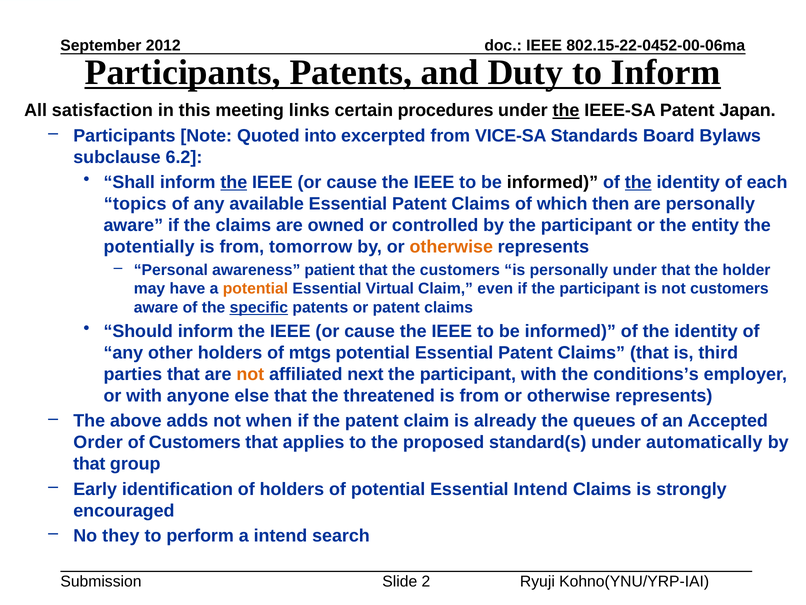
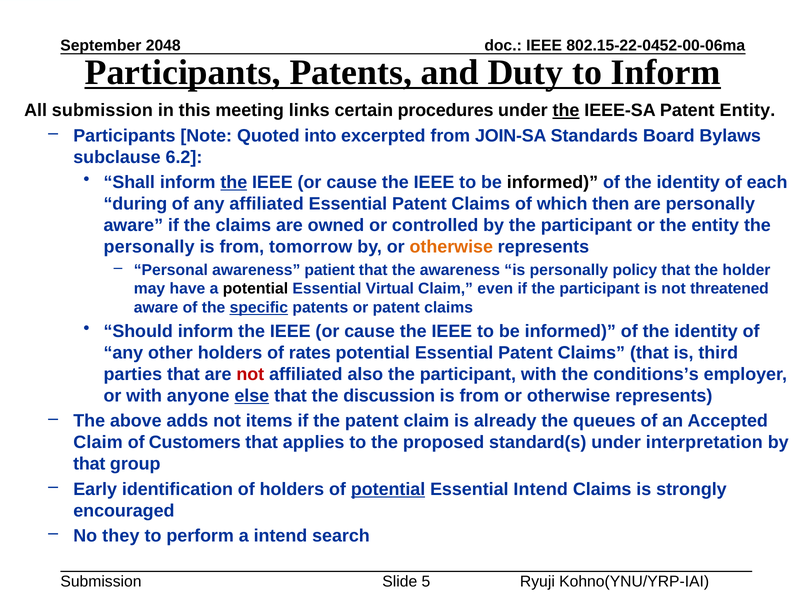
2012: 2012 -> 2048
All satisfaction: satisfaction -> submission
Patent Japan: Japan -> Entity
VICE-SA: VICE-SA -> JOIN-SA
the at (638, 182) underline: present -> none
topics: topics -> during
any available: available -> affiliated
potentially at (149, 247): potentially -> personally
the customers: customers -> awareness
personally under: under -> policy
potential at (255, 289) colour: orange -> black
not customers: customers -> threatened
mtgs: mtgs -> rates
not at (250, 374) colour: orange -> red
next: next -> also
else underline: none -> present
threatened: threatened -> discussion
when: when -> items
Order at (98, 442): Order -> Claim
automatically: automatically -> interpretation
potential at (388, 489) underline: none -> present
2: 2 -> 5
